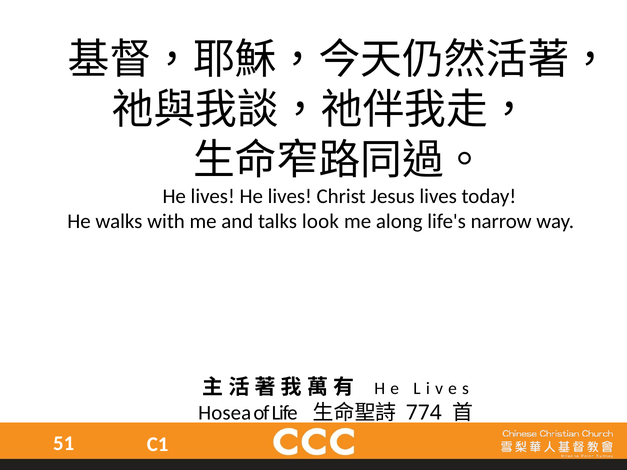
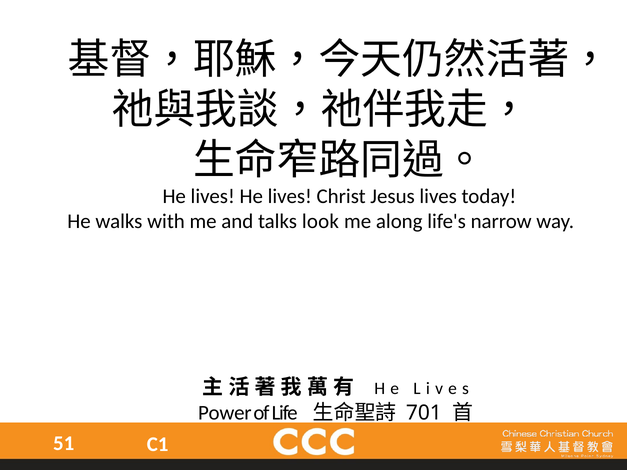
Hosea: Hosea -> Power
774: 774 -> 701
